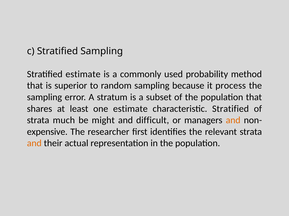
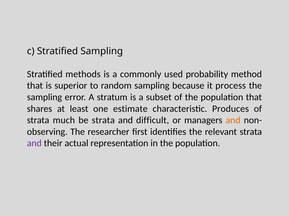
Stratified estimate: estimate -> methods
characteristic Stratified: Stratified -> Produces
be might: might -> strata
expensive: expensive -> observing
and at (34, 144) colour: orange -> purple
